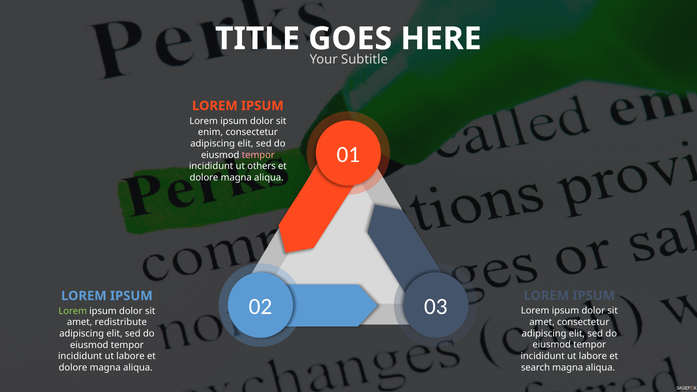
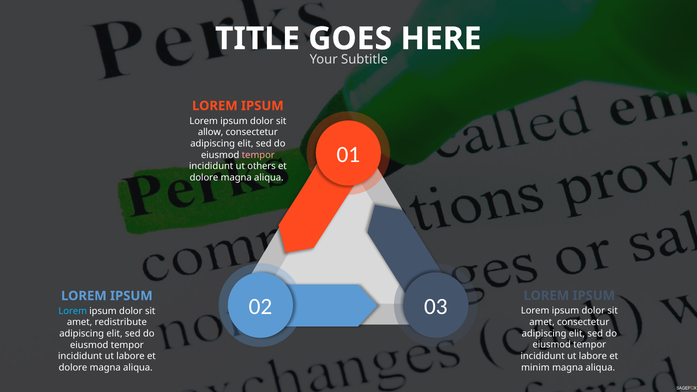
enim: enim -> allow
Lorem at (73, 311) colour: light green -> light blue
search: search -> minim
